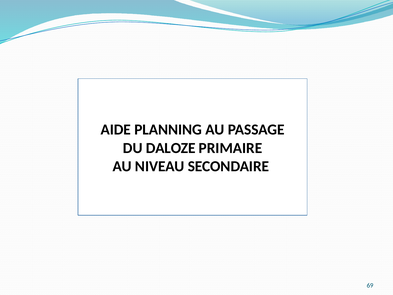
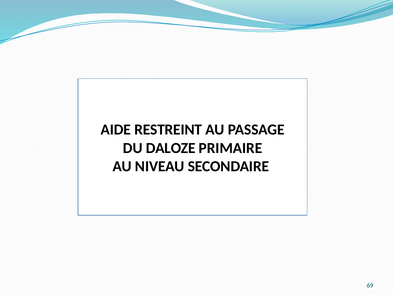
PLANNING: PLANNING -> RESTREINT
